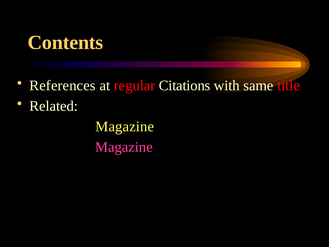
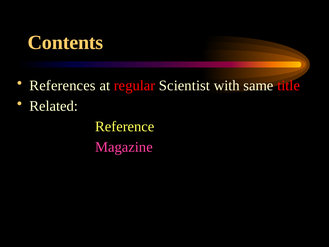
Citations: Citations -> Scientist
Magazine at (125, 126): Magazine -> Reference
